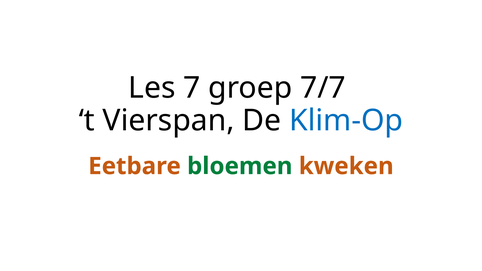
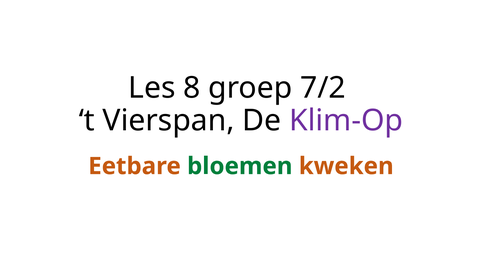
7: 7 -> 8
7/7: 7/7 -> 7/2
Klim-Op colour: blue -> purple
